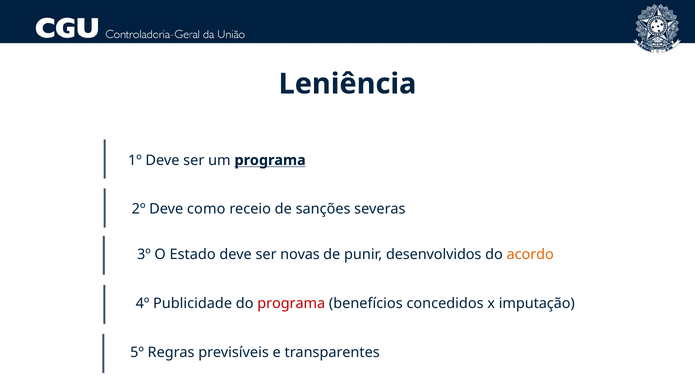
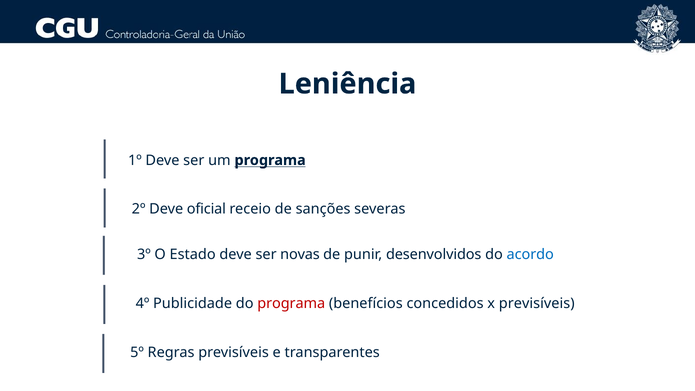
como: como -> oficial
acordo colour: orange -> blue
x imputação: imputação -> previsíveis
